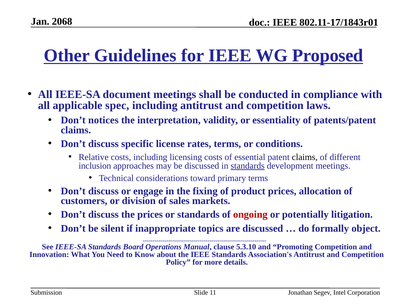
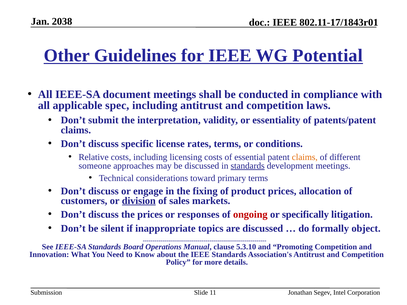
2068: 2068 -> 2038
Proposed: Proposed -> Potential
notices: notices -> submit
claims at (305, 157) colour: black -> orange
inclusion: inclusion -> someone
division underline: none -> present
or standards: standards -> responses
potentially: potentially -> specifically
